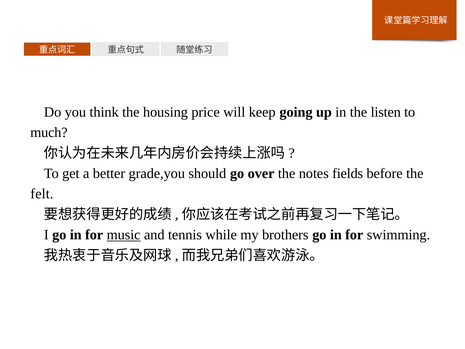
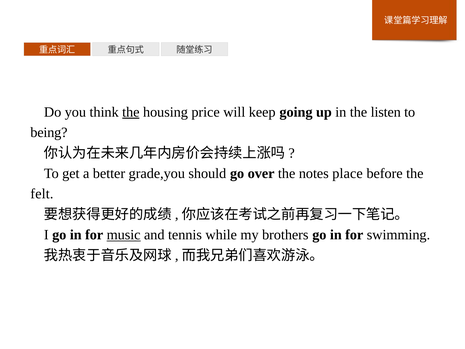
the at (131, 112) underline: none -> present
much: much -> being
fields: fields -> place
